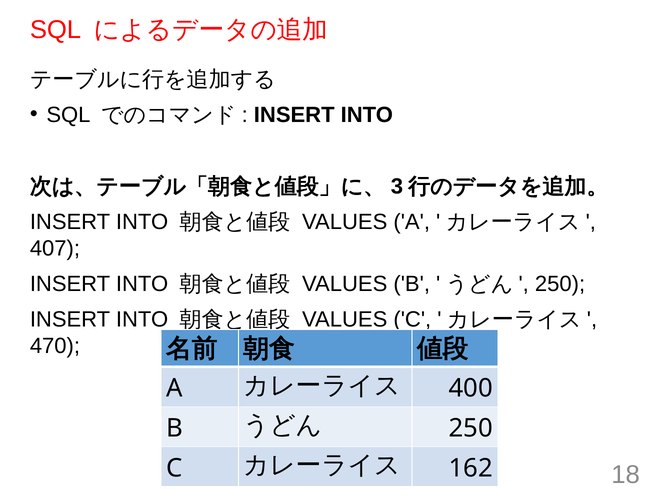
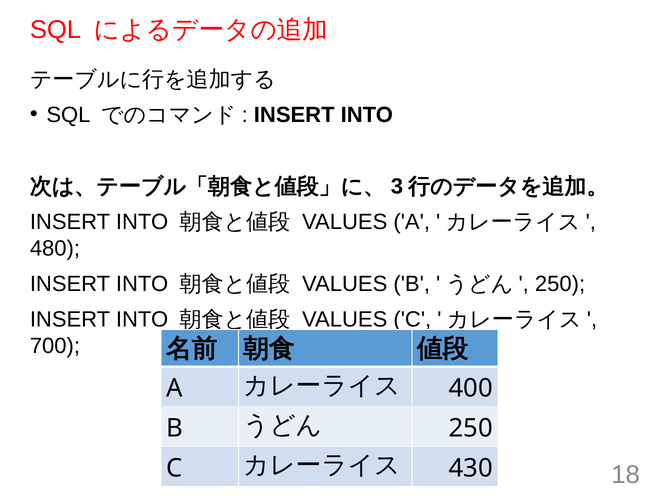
407: 407 -> 480
470: 470 -> 700
162: 162 -> 430
